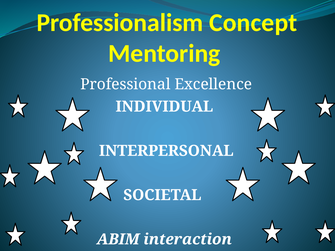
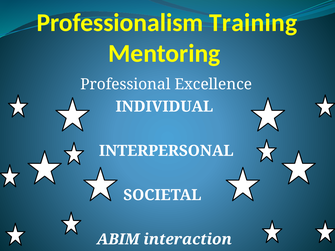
Concept: Concept -> Training
